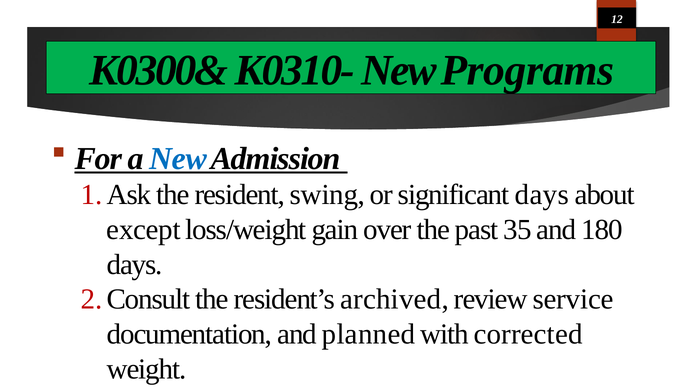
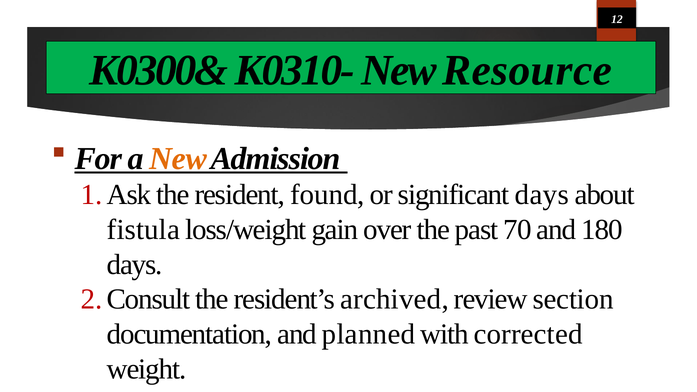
Programs: Programs -> Resource
New at (178, 159) colour: blue -> orange
swing: swing -> found
except: except -> fistula
35: 35 -> 70
service: service -> section
